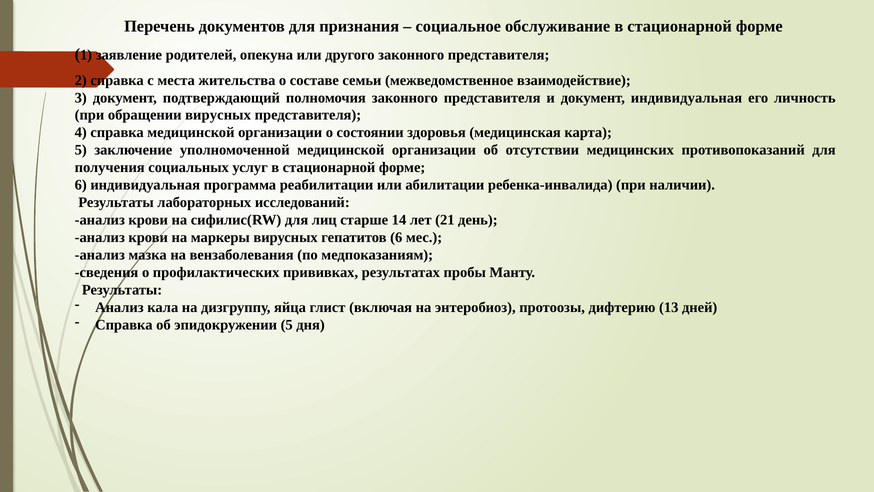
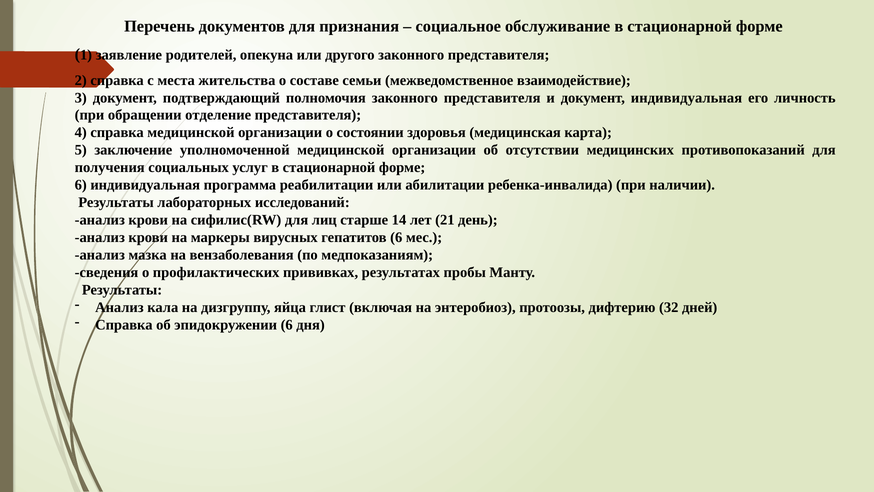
обращении вирусных: вирусных -> отделение
13: 13 -> 32
эпидокружении 5: 5 -> 6
